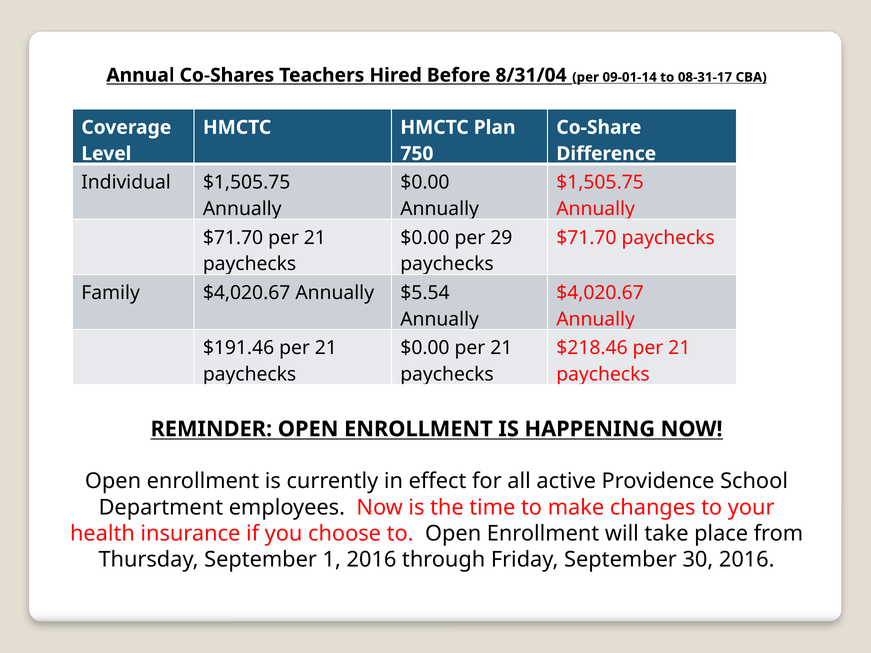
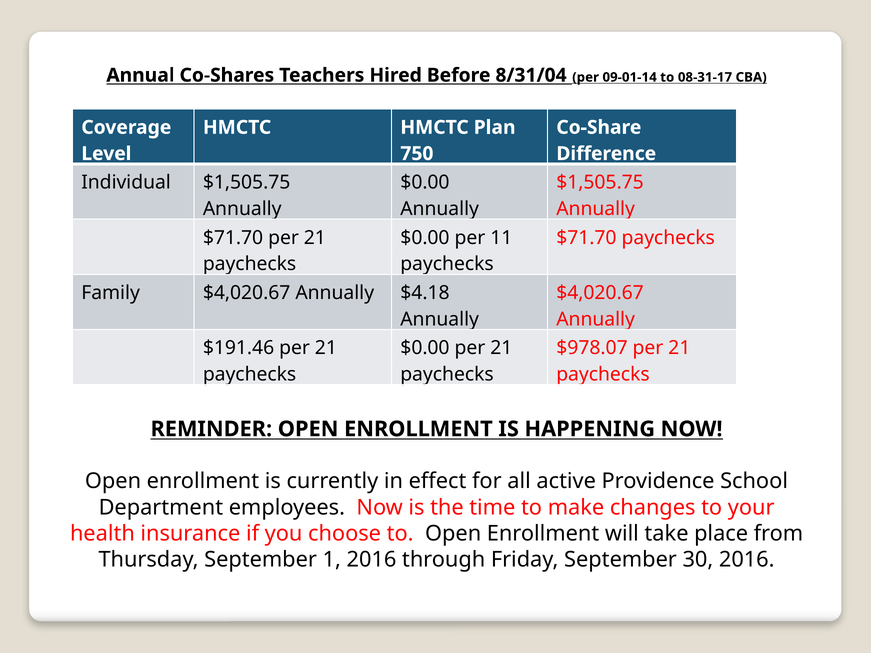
29: 29 -> 11
$5.54: $5.54 -> $4.18
$218.46: $218.46 -> $978.07
